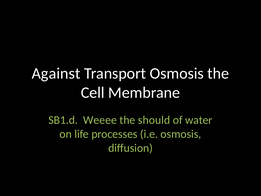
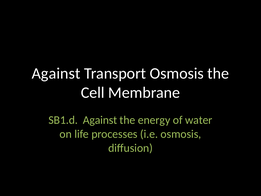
SB1.d Weeee: Weeee -> Against
should: should -> energy
